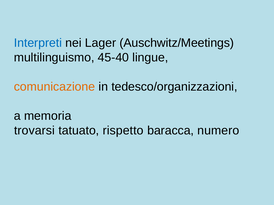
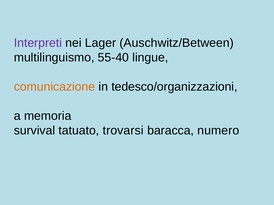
Interpreti colour: blue -> purple
Auschwitz/Meetings: Auschwitz/Meetings -> Auschwitz/Between
45-40: 45-40 -> 55-40
trovarsi: trovarsi -> survival
rispetto: rispetto -> trovarsi
